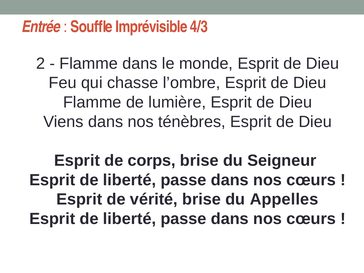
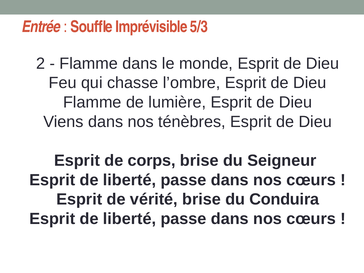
4/3: 4/3 -> 5/3
Appelles: Appelles -> Conduira
